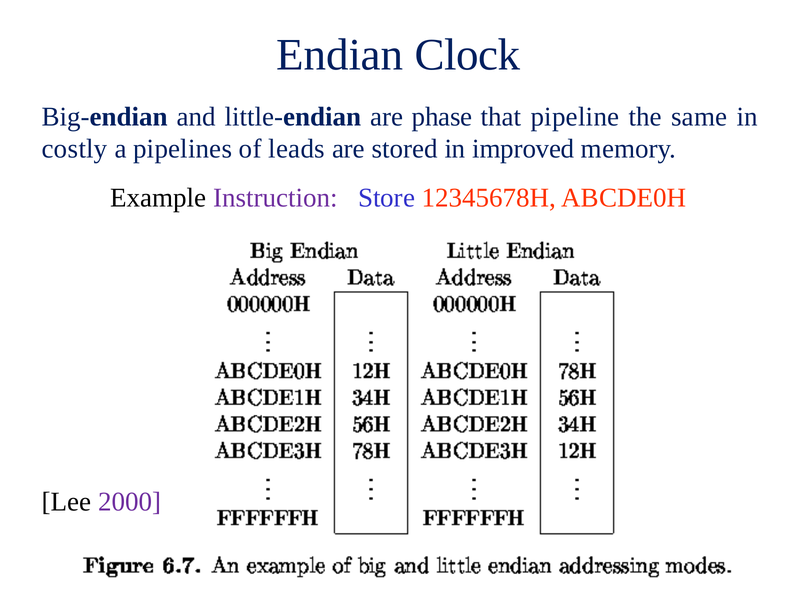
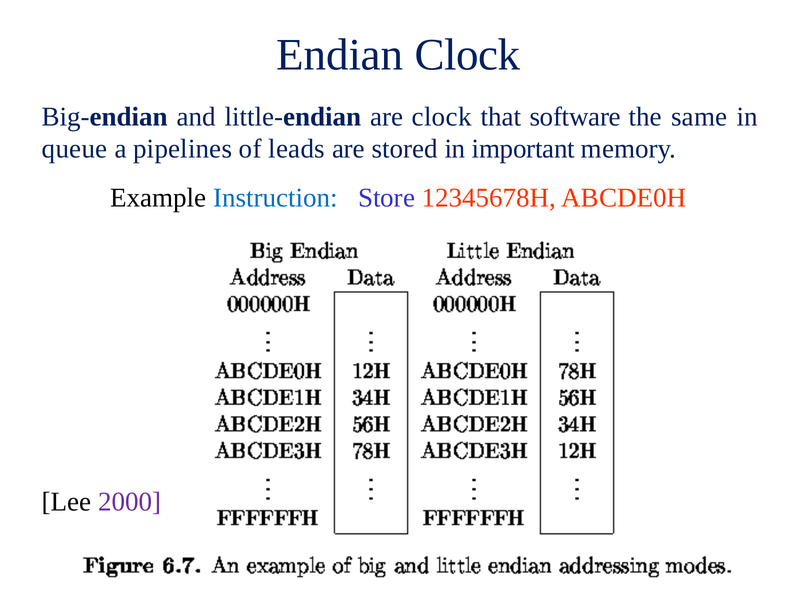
are phase: phase -> clock
pipeline: pipeline -> software
costly: costly -> queue
improved: improved -> important
Instruction colour: purple -> blue
